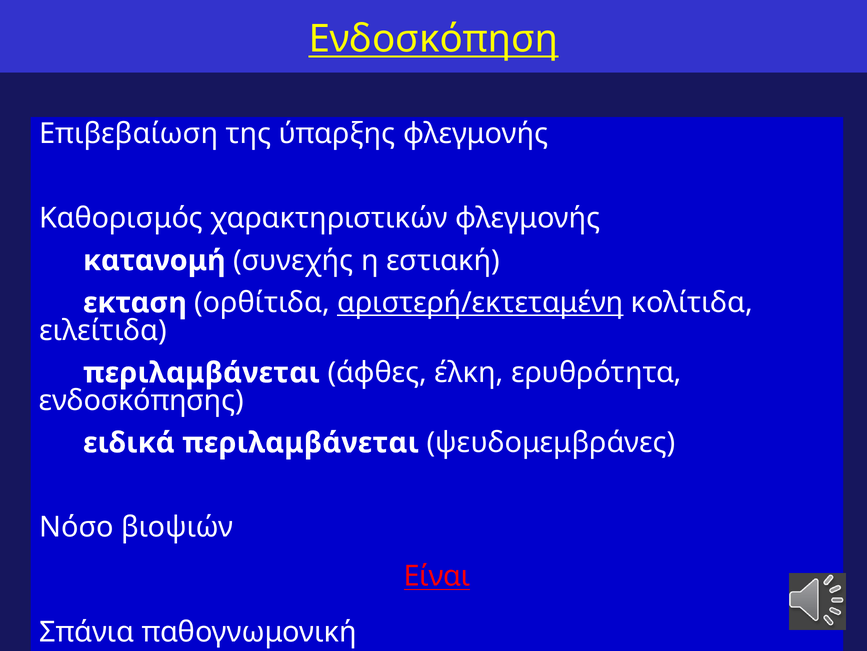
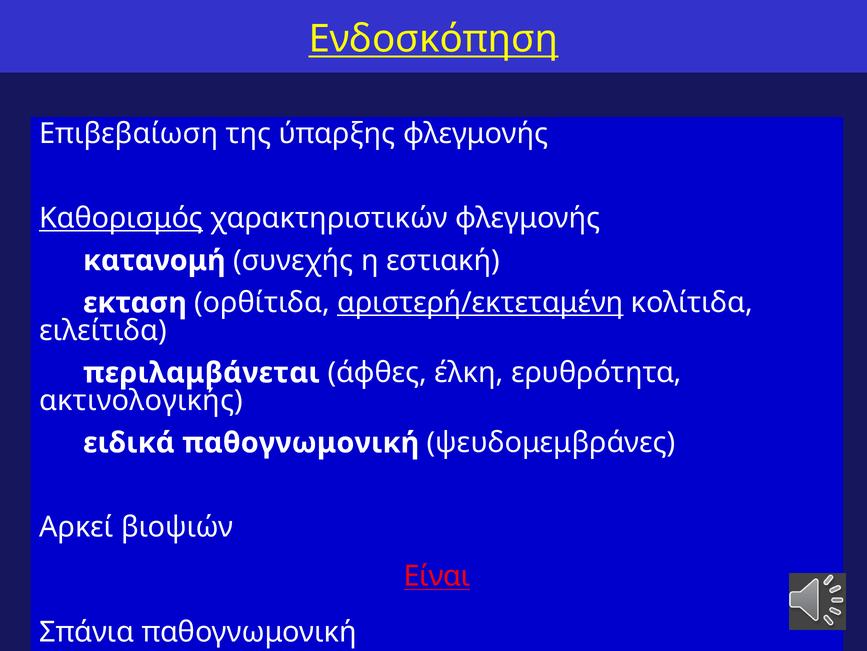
Καθορισμός underline: none -> present
ενδοσκόπησης: ενδοσκόπησης -> ακτινολογικής
ειδικά περιλαμβάνεται: περιλαμβάνεται -> παθογνωμονική
Νόσο: Νόσο -> Αρκεί
